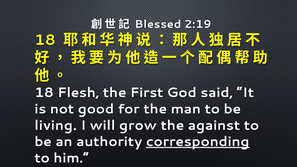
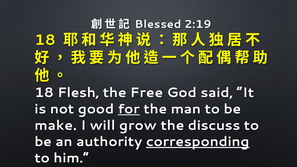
First: First -> Free
for underline: none -> present
living: living -> make
against: against -> discuss
